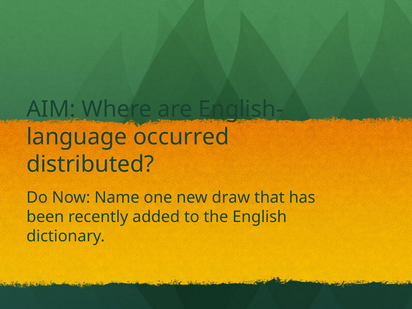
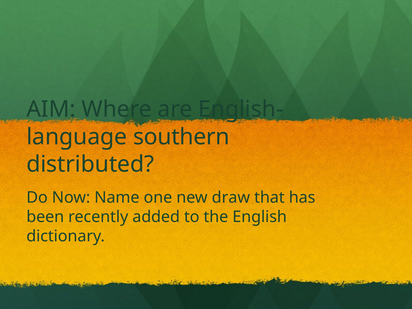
occurred: occurred -> southern
